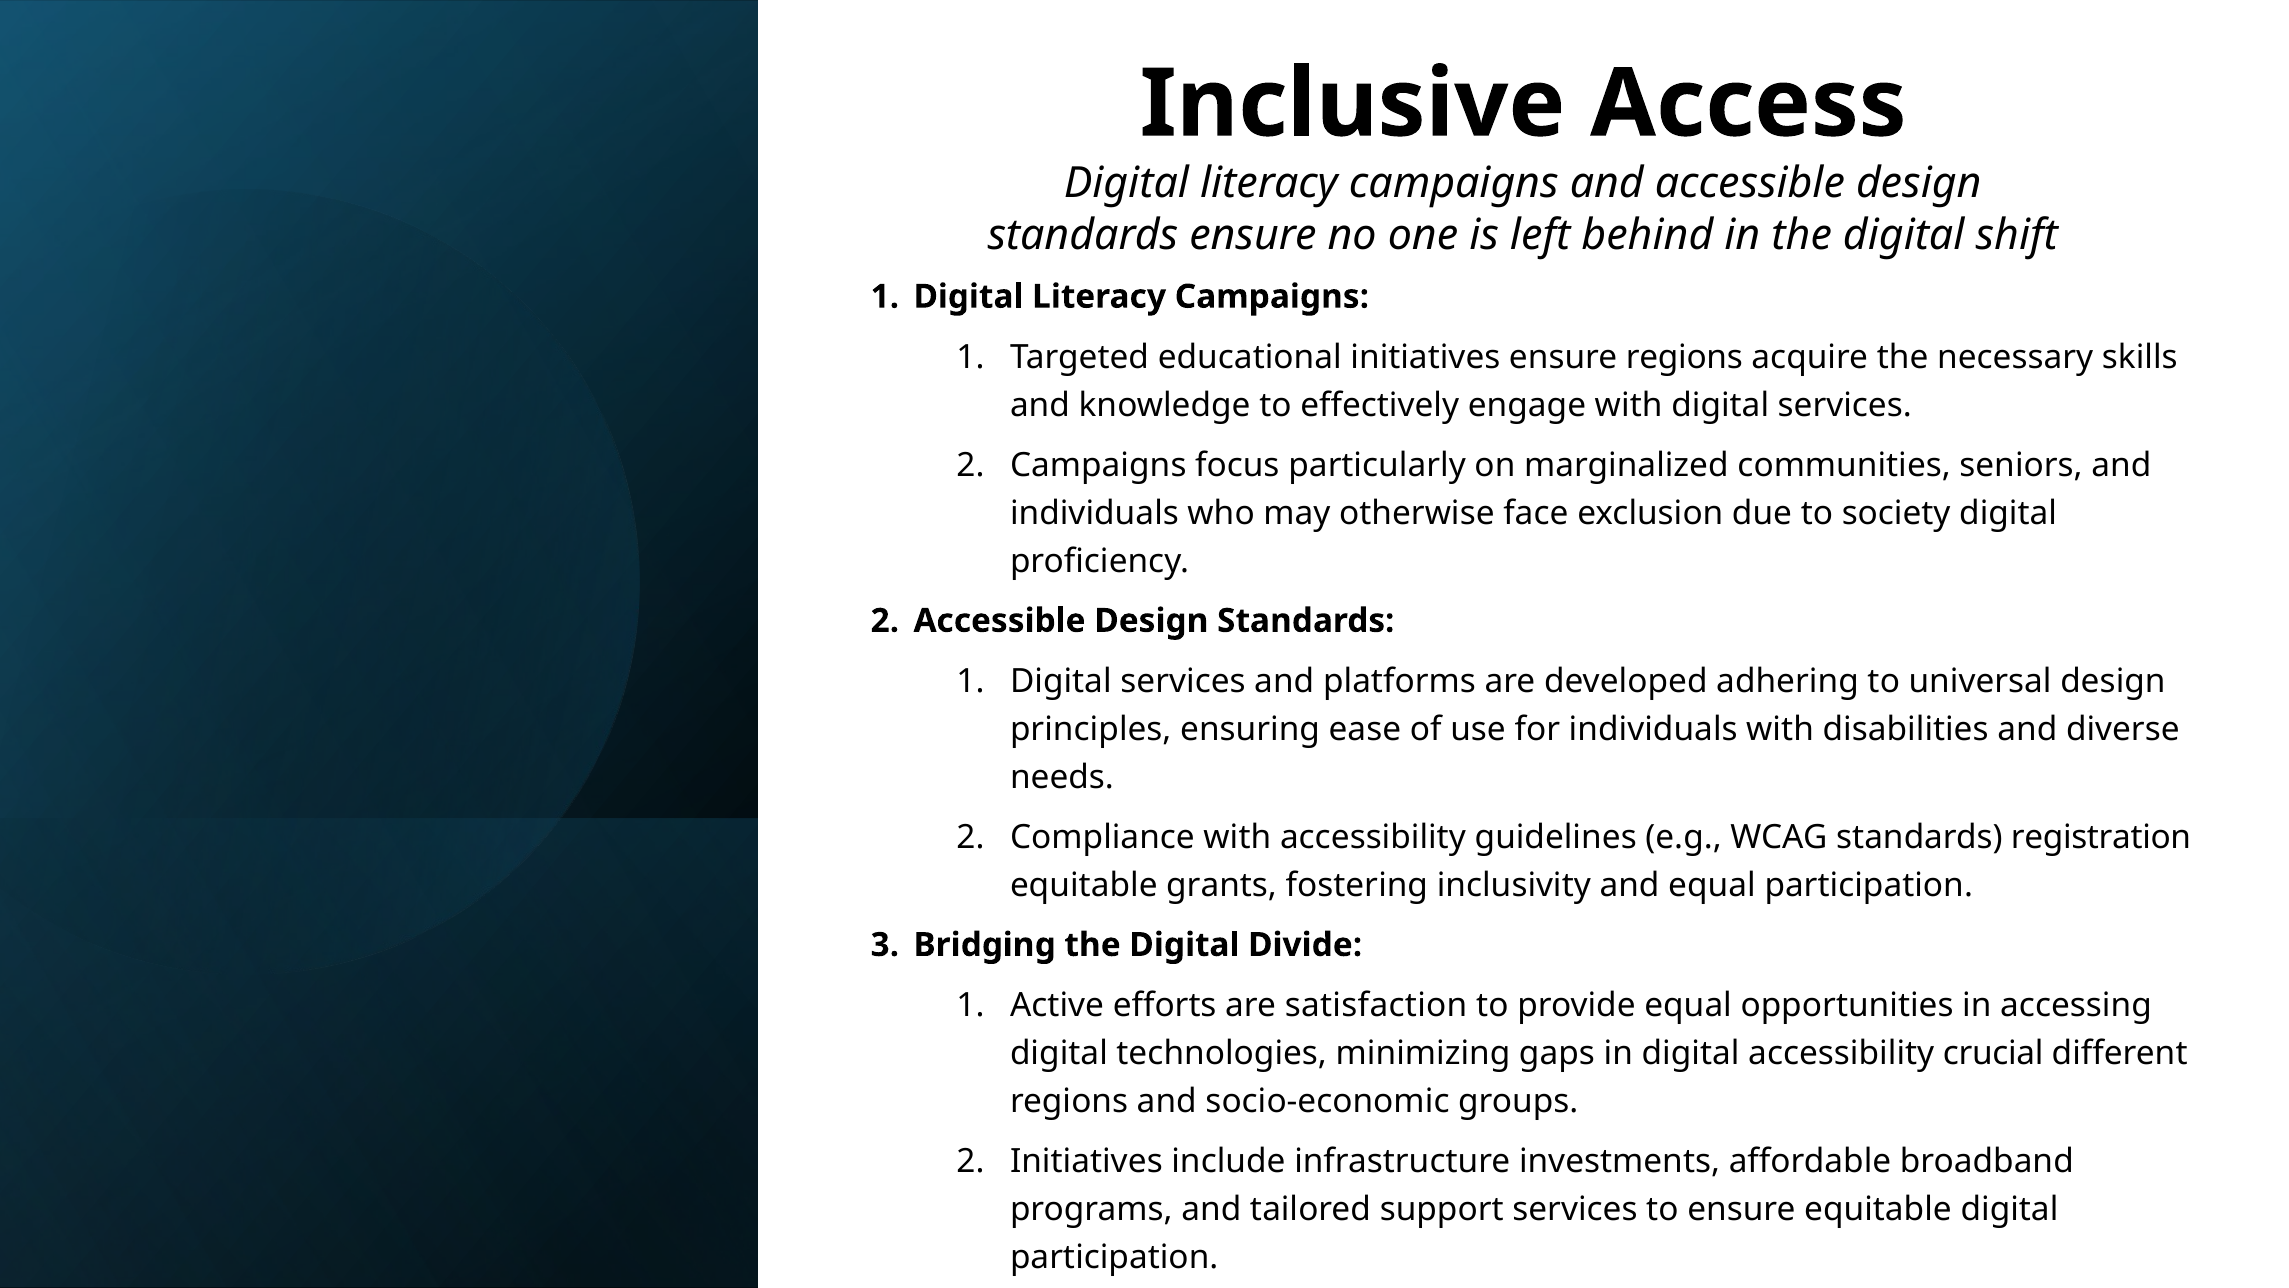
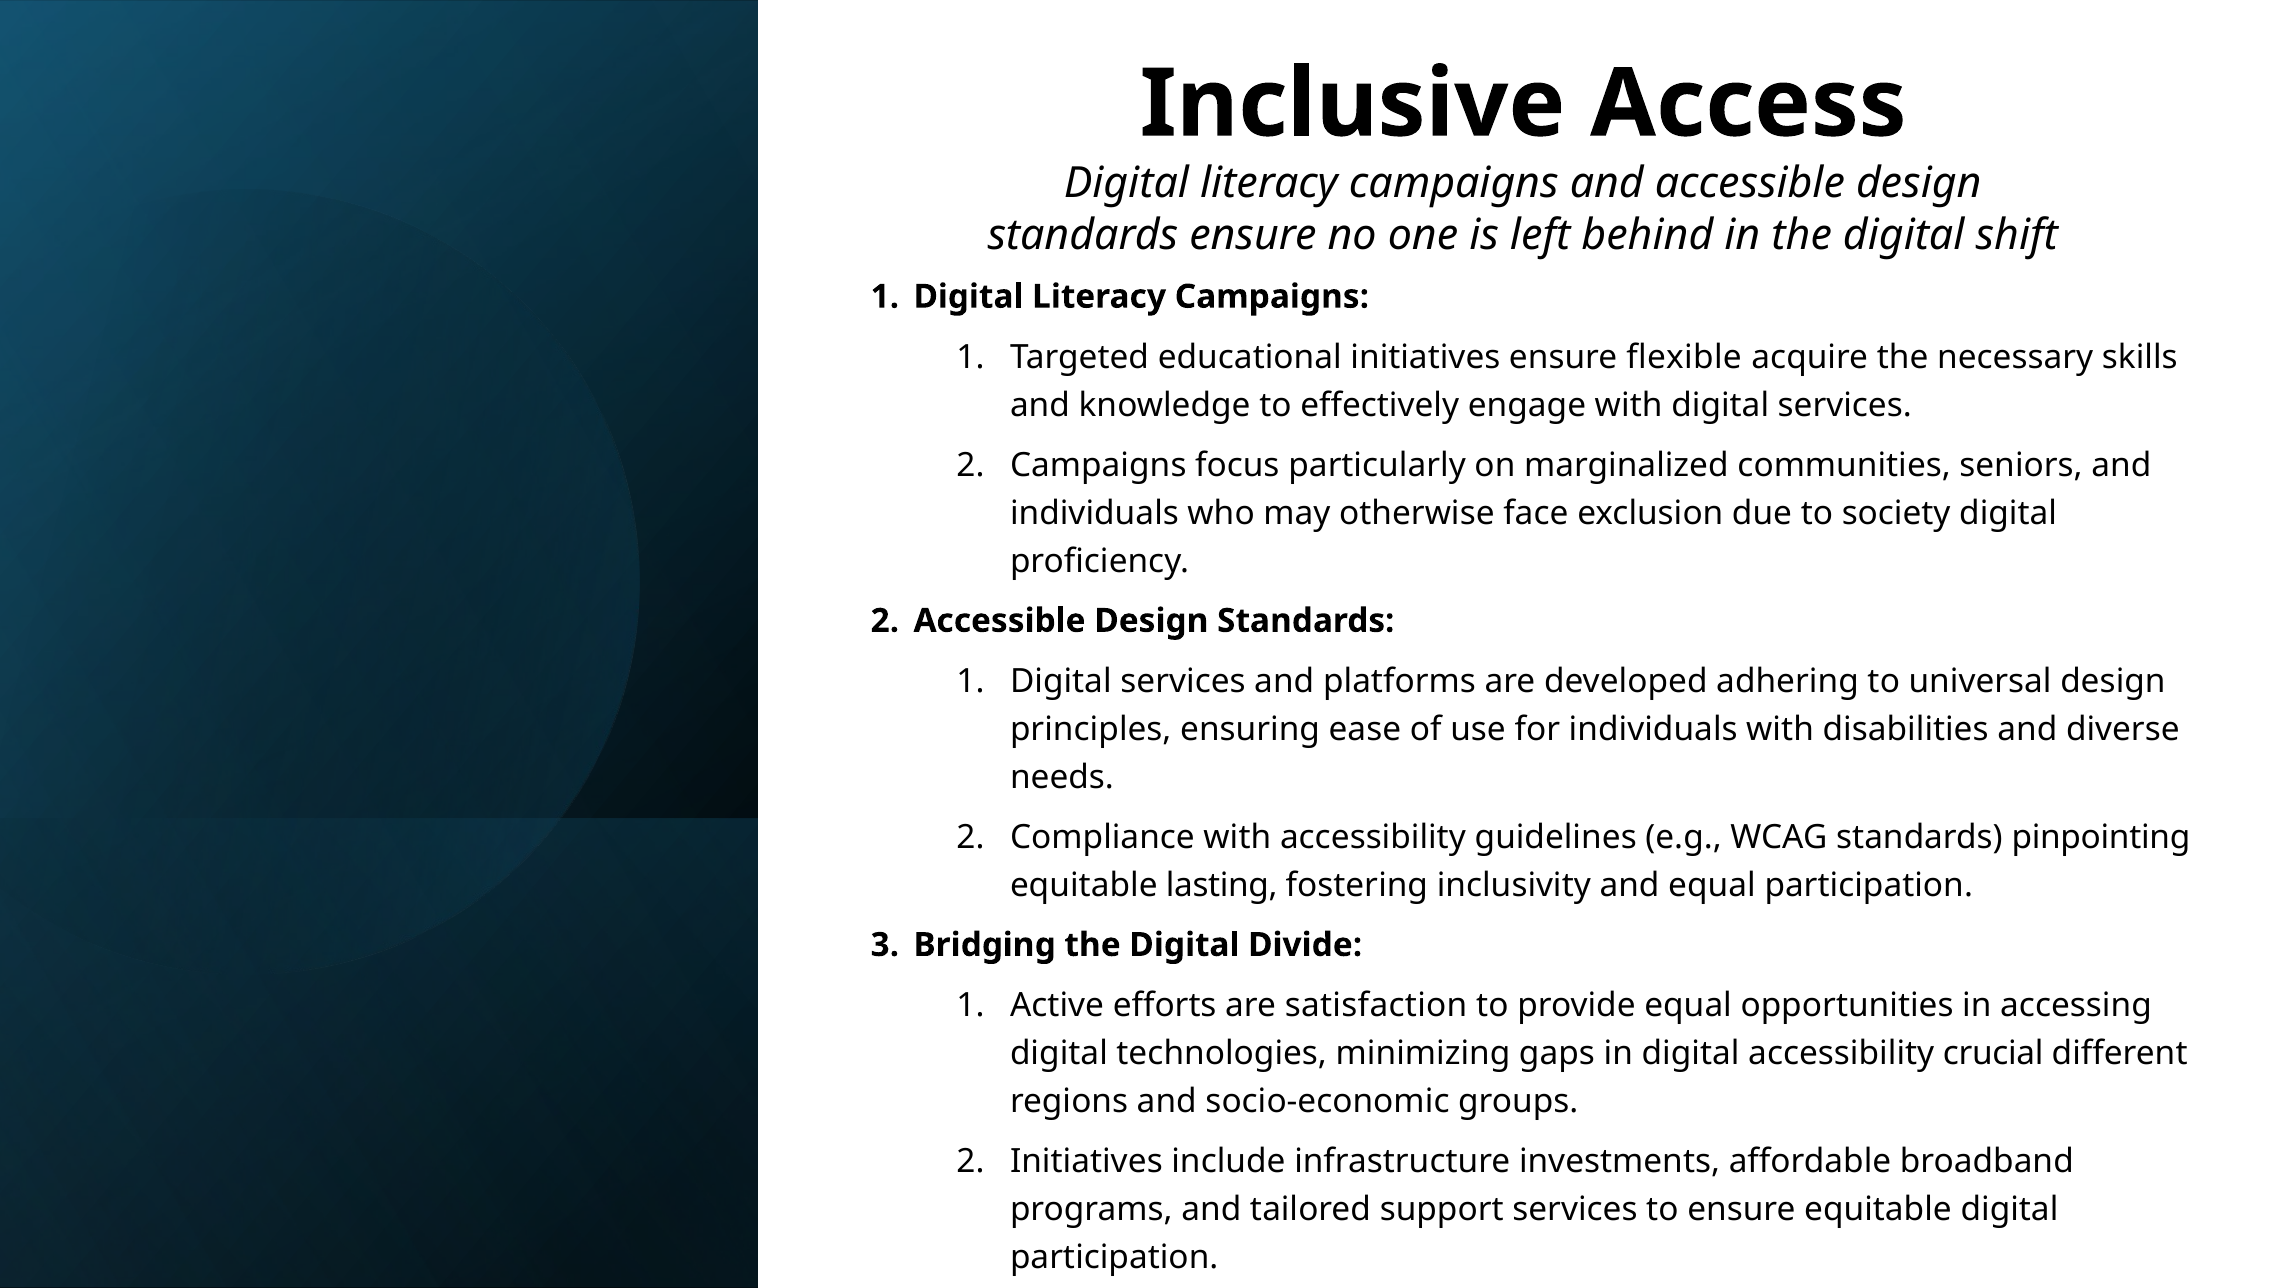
ensure regions: regions -> flexible
registration: registration -> pinpointing
grants: grants -> lasting
